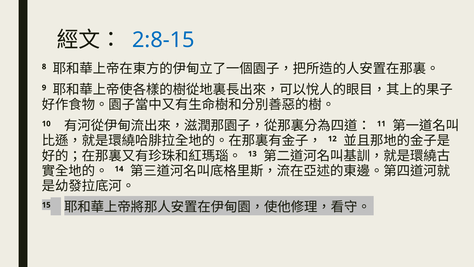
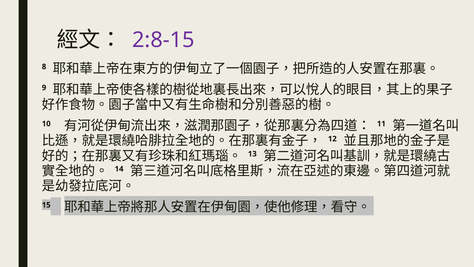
2:8-15 colour: blue -> purple
